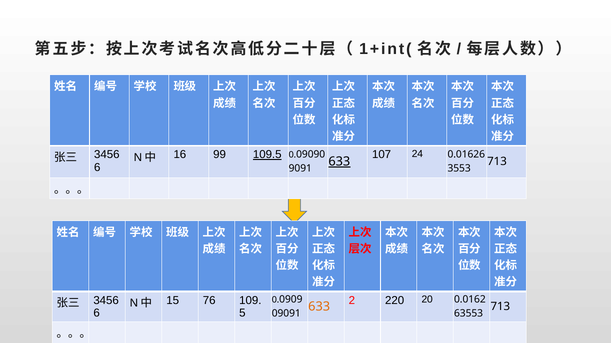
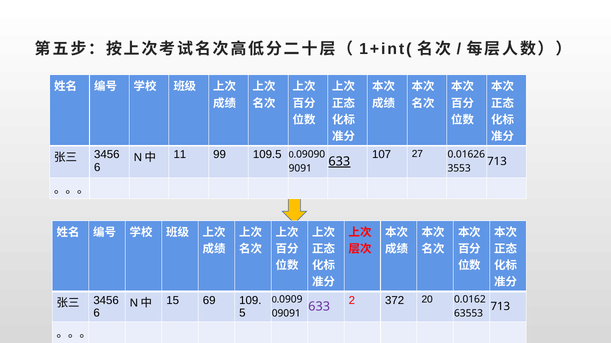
24: 24 -> 27
16: 16 -> 11
109.5 underline: present -> none
220: 220 -> 372
76: 76 -> 69
633 at (319, 307) colour: orange -> purple
